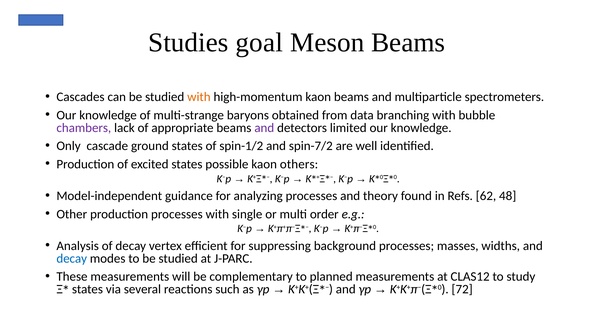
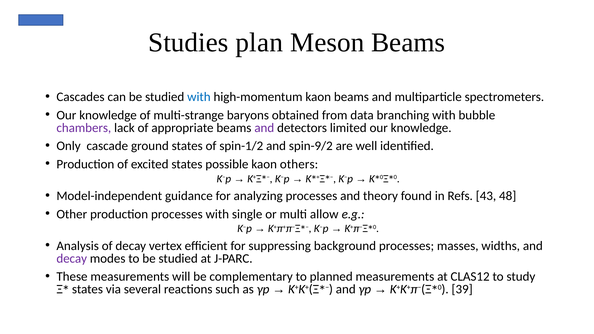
goal: goal -> plan
with at (199, 97) colour: orange -> blue
spin-7/2: spin-7/2 -> spin-9/2
62: 62 -> 43
order: order -> allow
decay at (72, 259) colour: blue -> purple
72: 72 -> 39
